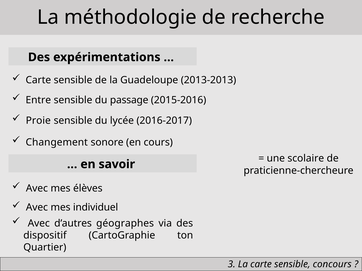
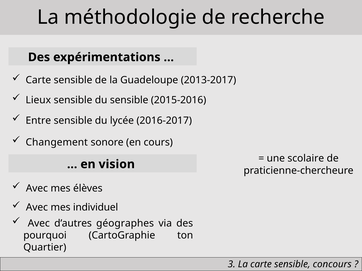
2013-2013: 2013-2013 -> 2013-2017
Entre: Entre -> Lieux
du passage: passage -> sensible
Proie: Proie -> Entre
savoir: savoir -> vision
dispositif: dispositif -> pourquoi
